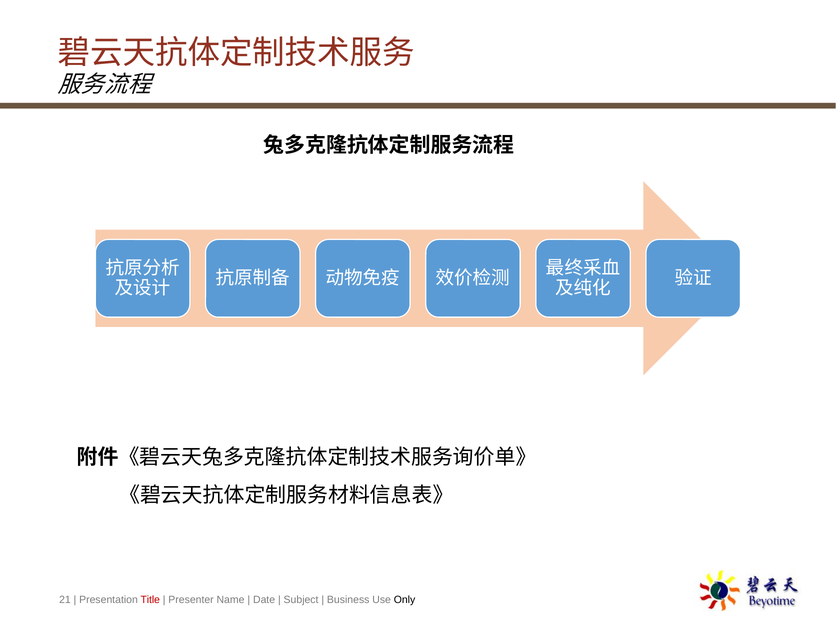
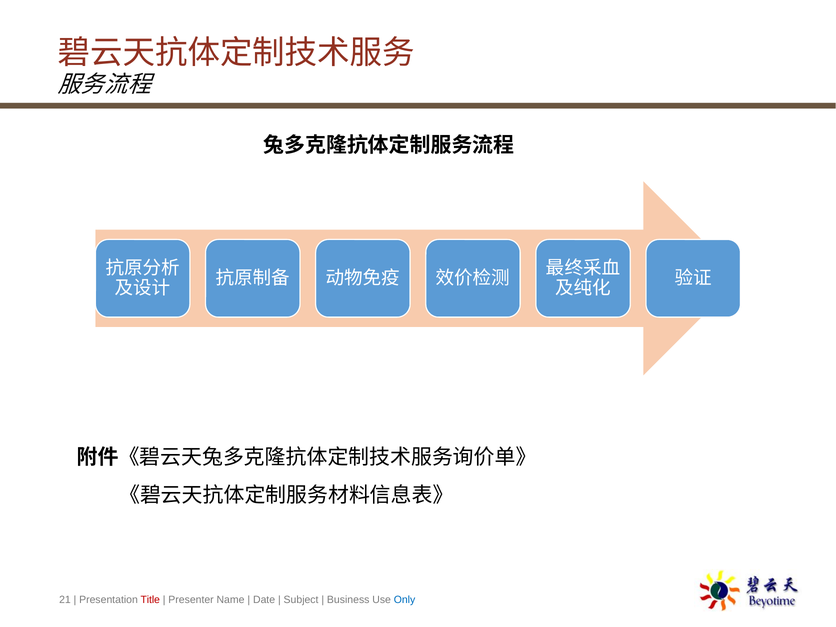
Only colour: black -> blue
